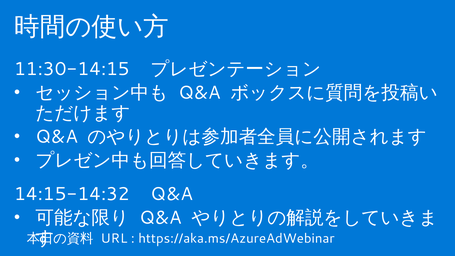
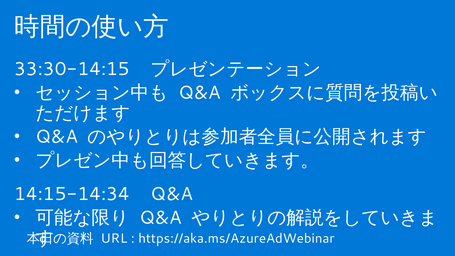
11:30-14:15: 11:30-14:15 -> 33:30-14:15
14:15-14:32: 14:15-14:32 -> 14:15-14:34
